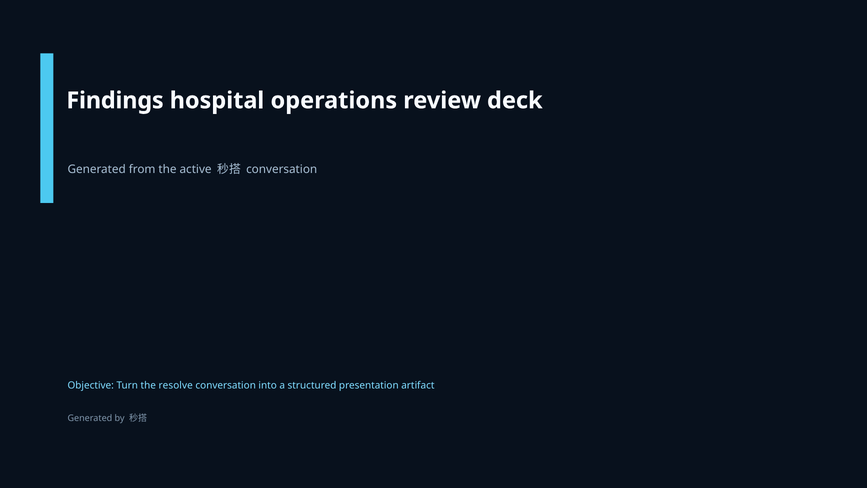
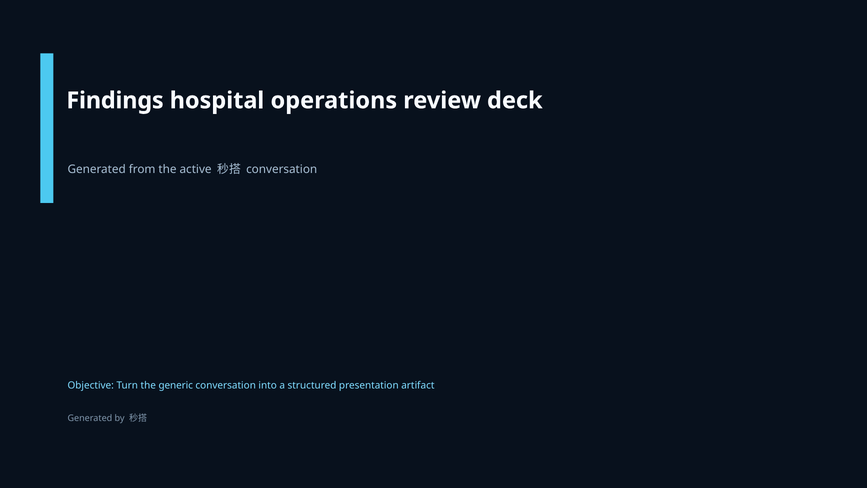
resolve: resolve -> generic
